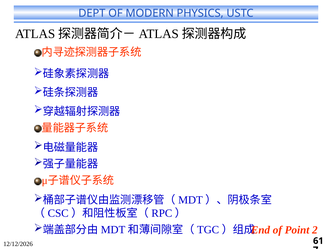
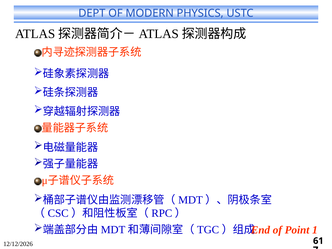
2: 2 -> 1
